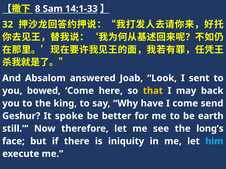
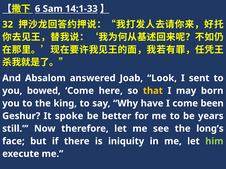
8: 8 -> 6
back: back -> born
send: send -> been
earth: earth -> years
him colour: light blue -> light green
